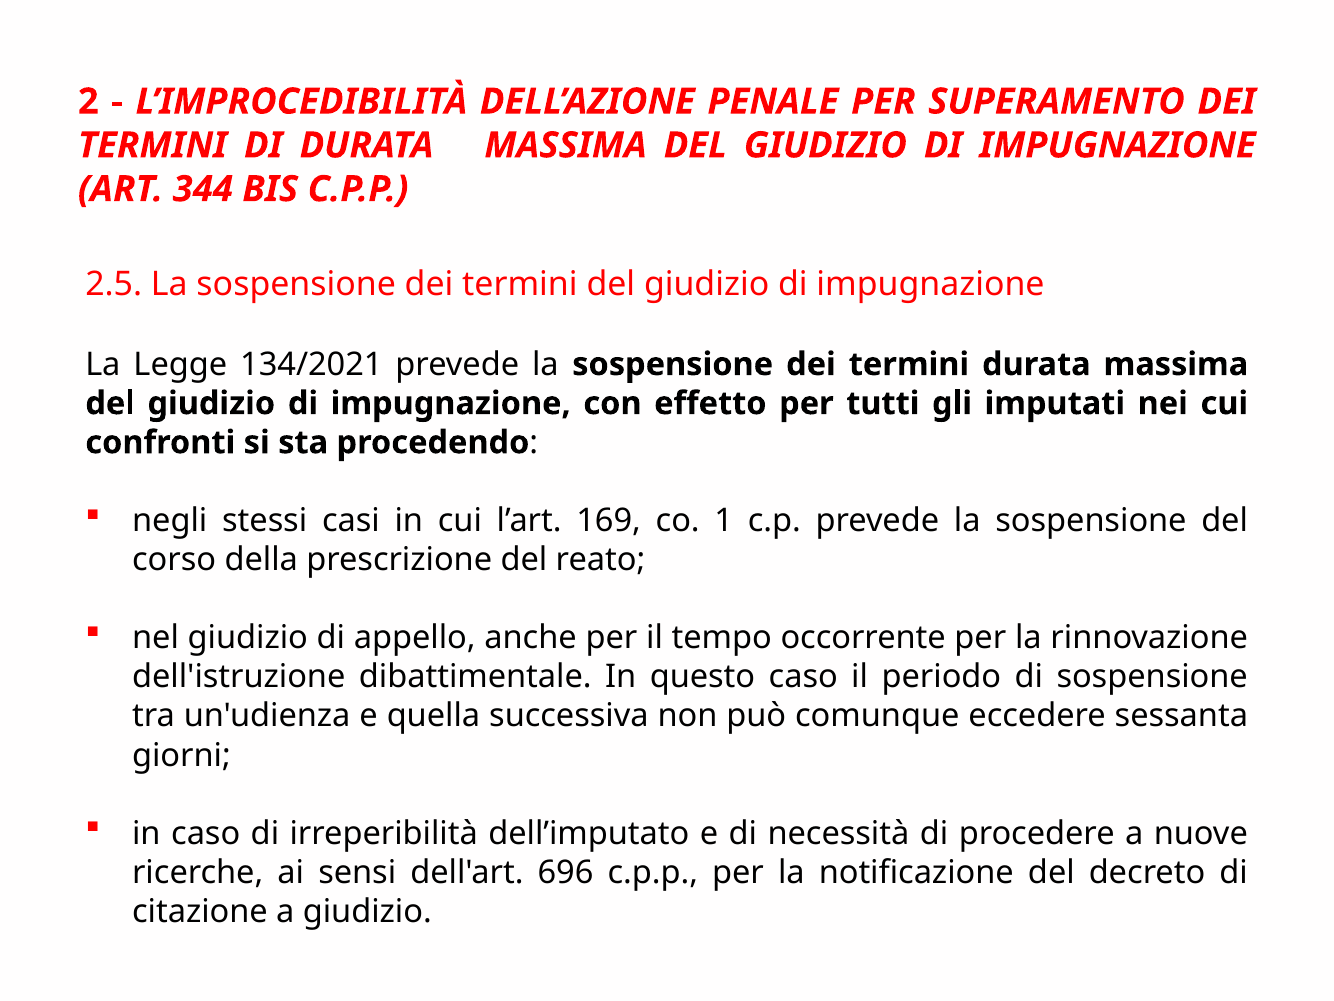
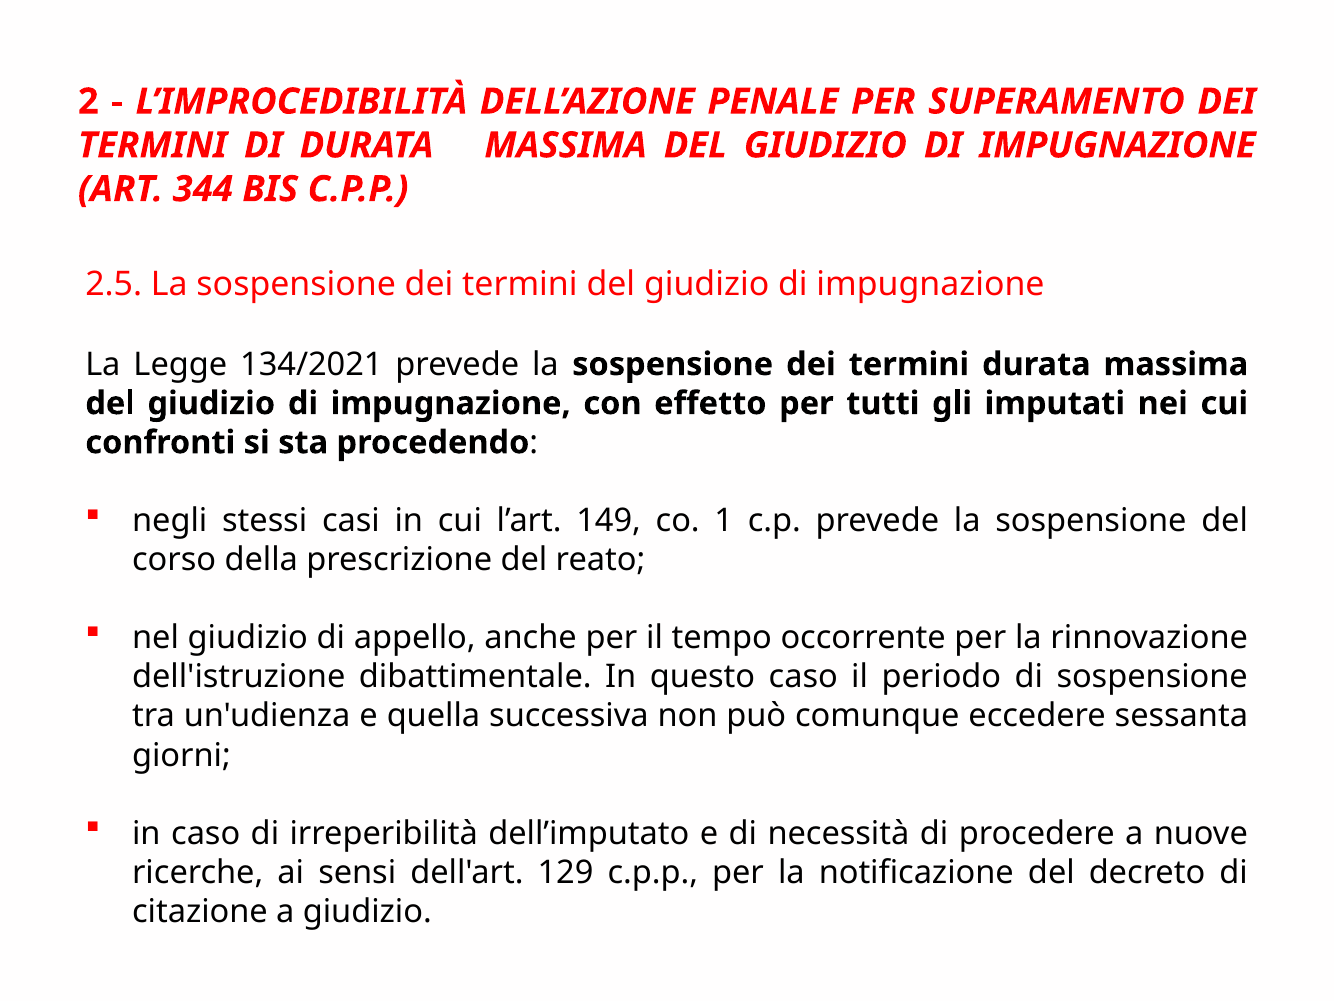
169: 169 -> 149
696: 696 -> 129
